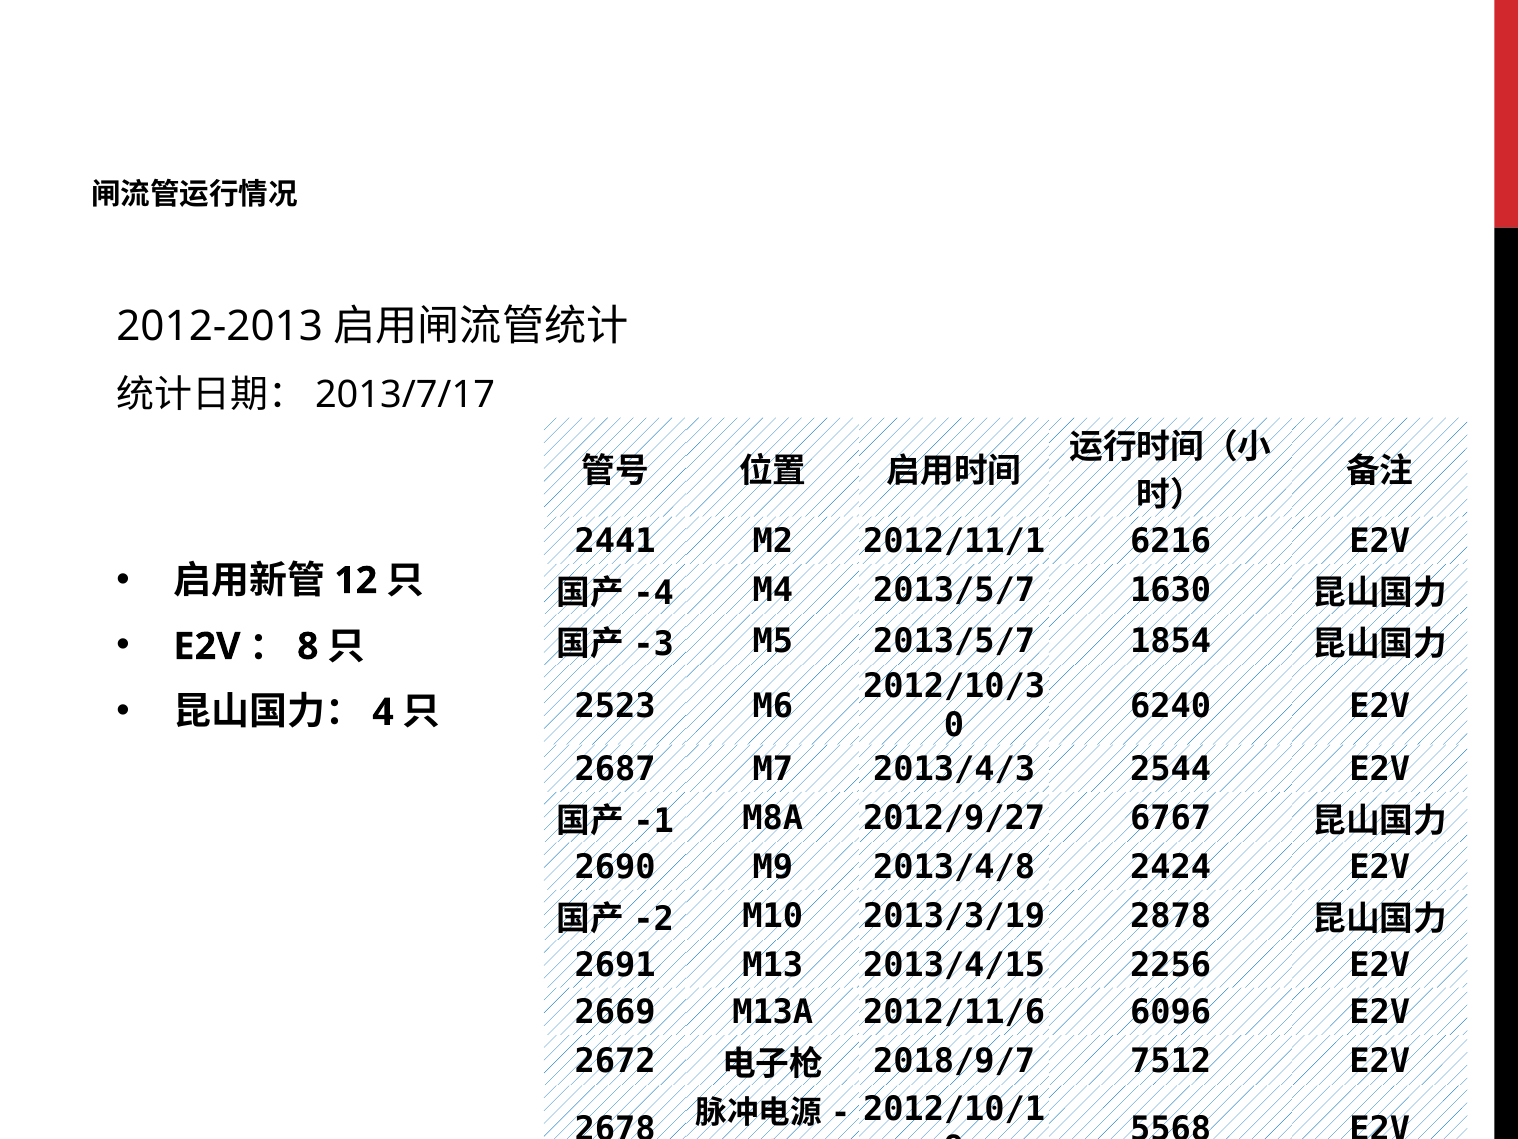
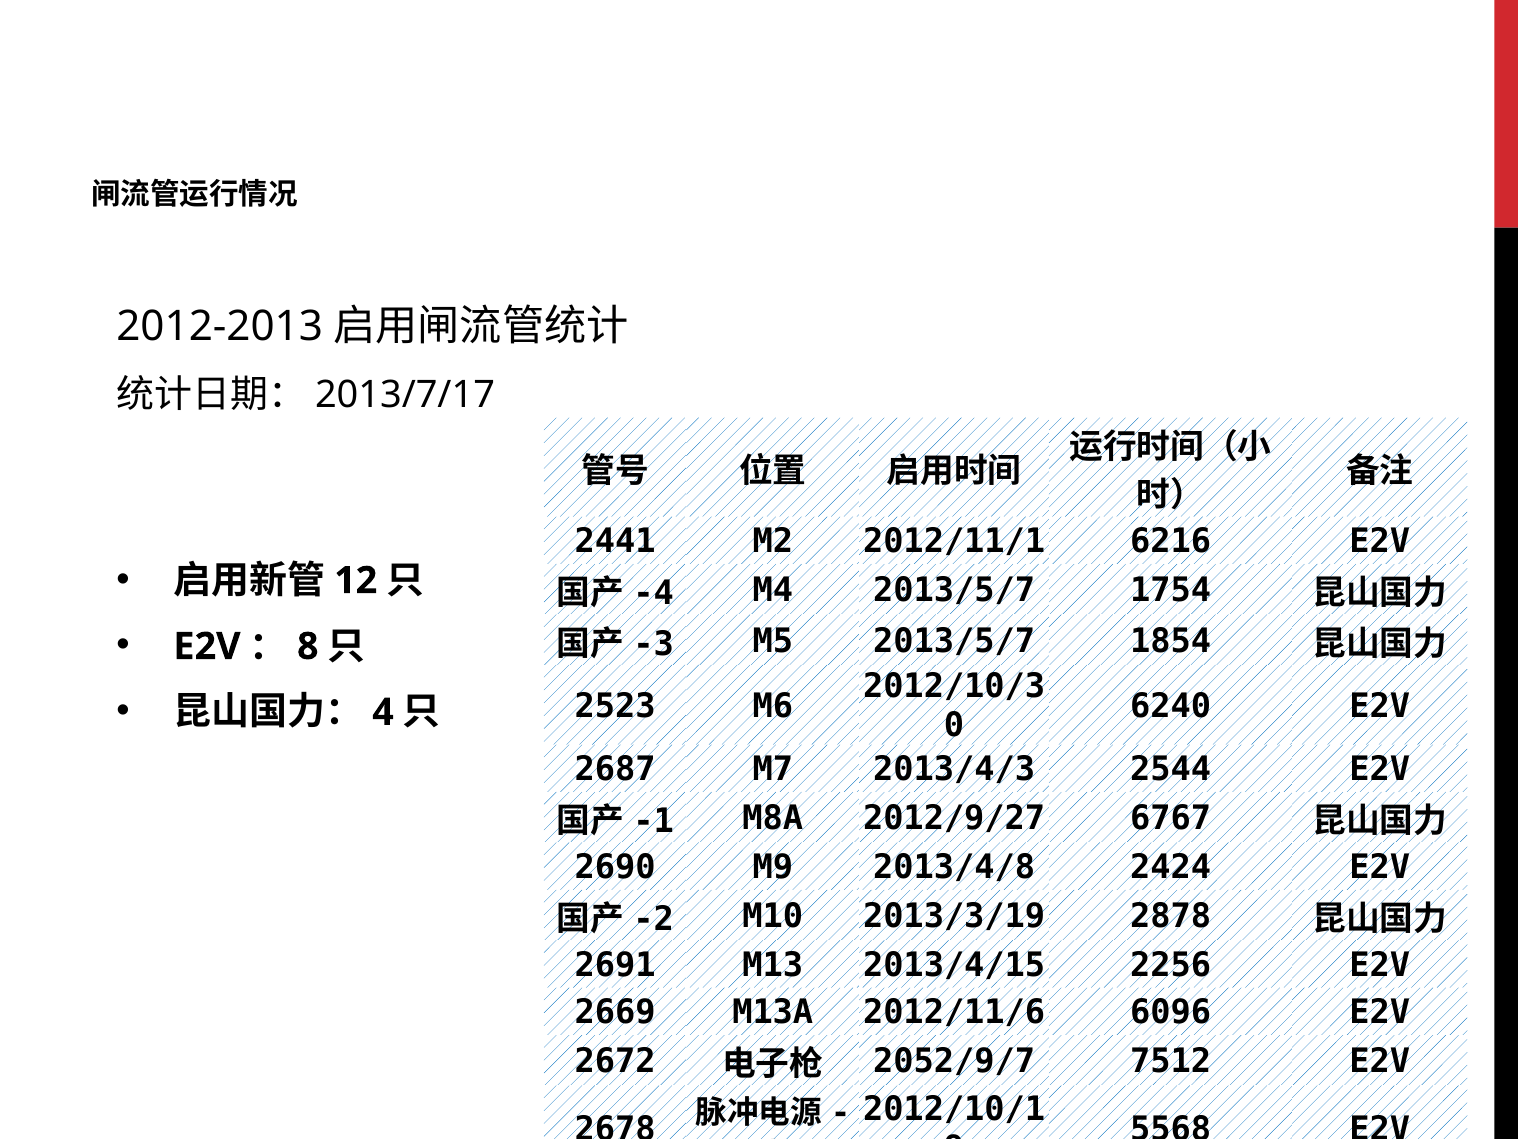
1630: 1630 -> 1754
2018/9/7: 2018/9/7 -> 2052/9/7
